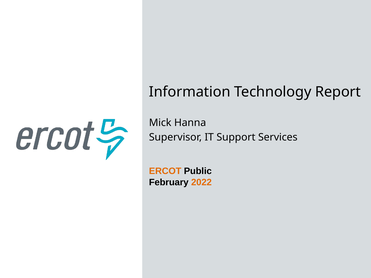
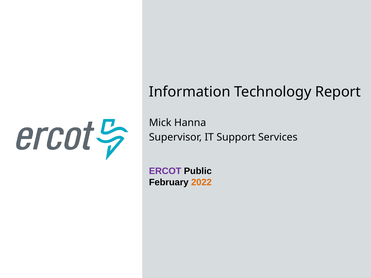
ERCOT colour: orange -> purple
